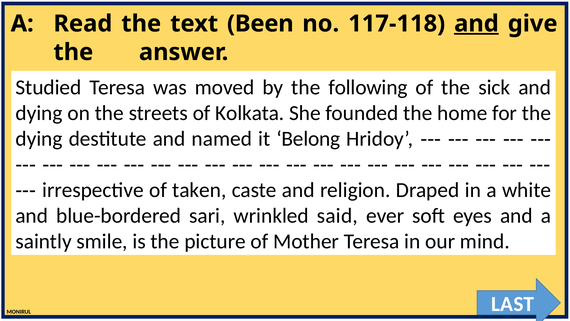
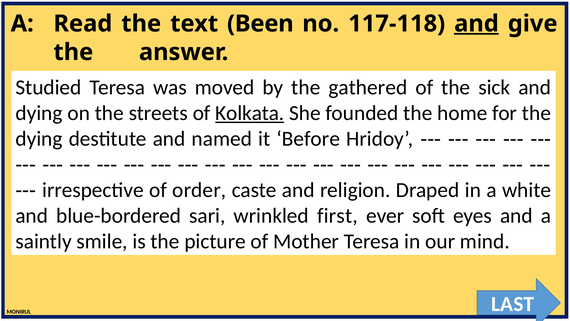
following: following -> gathered
Kolkata underline: none -> present
Belong: Belong -> Before
taken: taken -> order
said: said -> first
